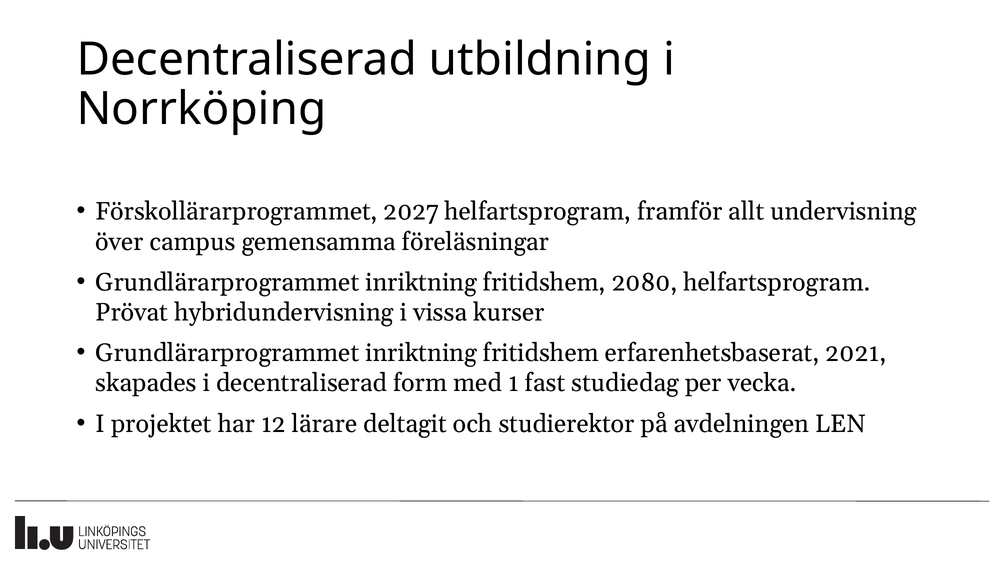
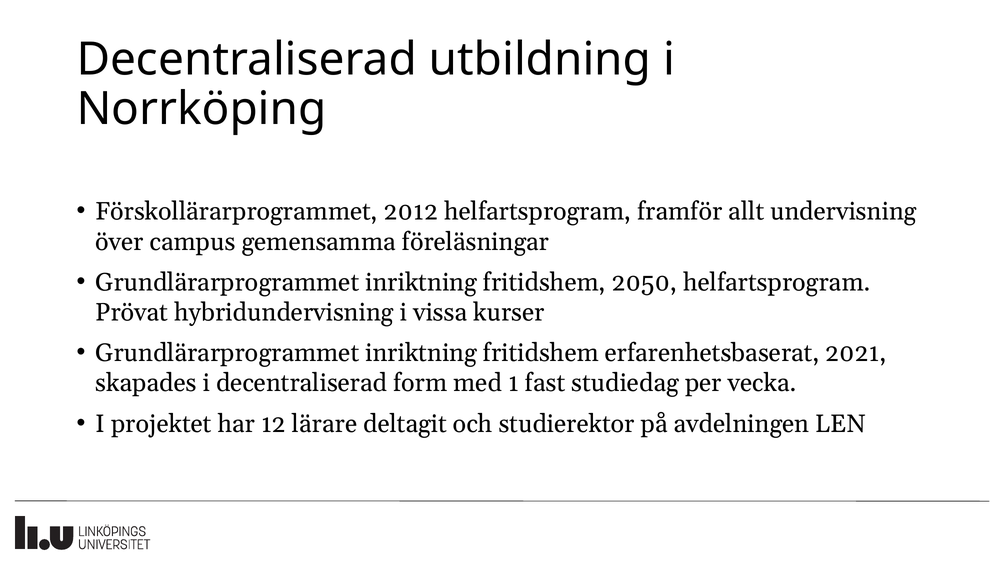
2027: 2027 -> 2012
2080: 2080 -> 2050
